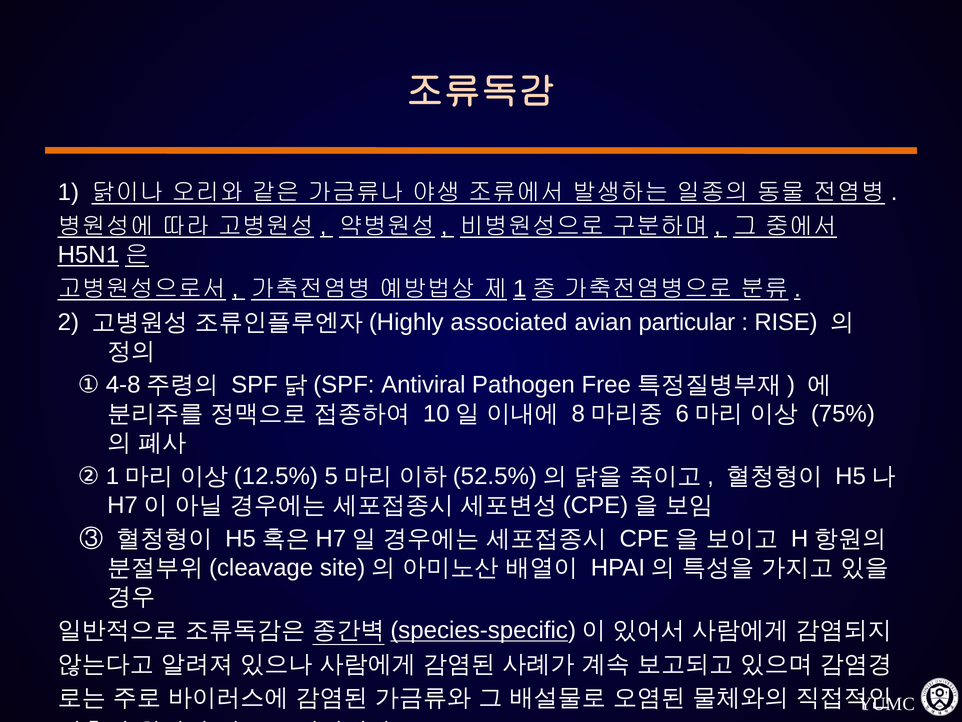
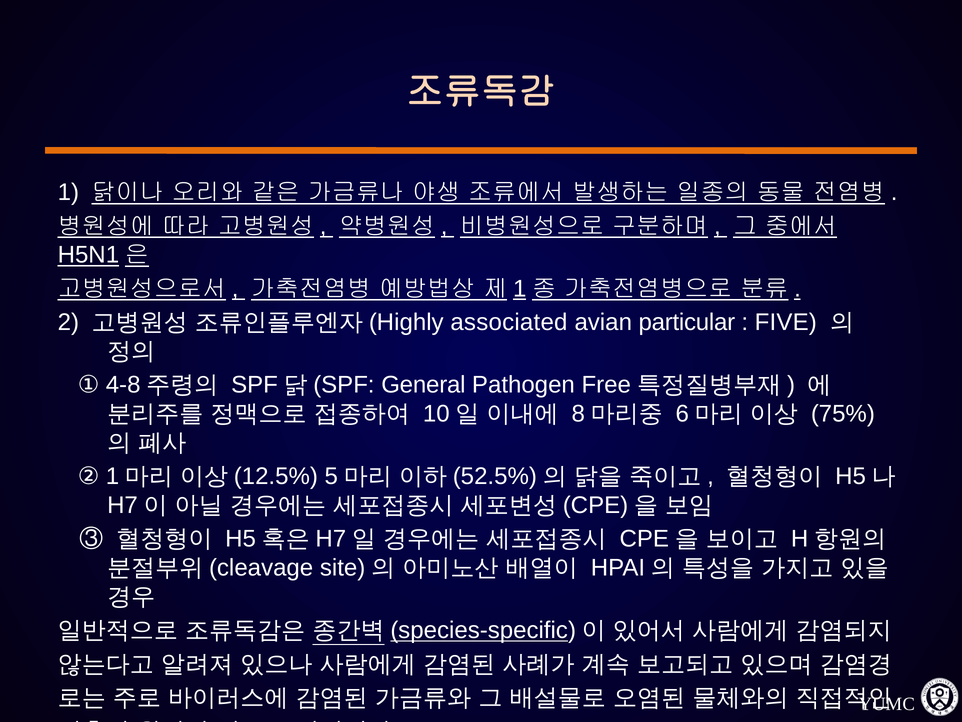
RISE: RISE -> FIVE
Antiviral: Antiviral -> General
